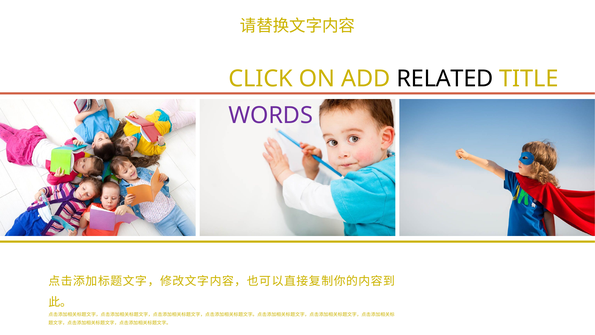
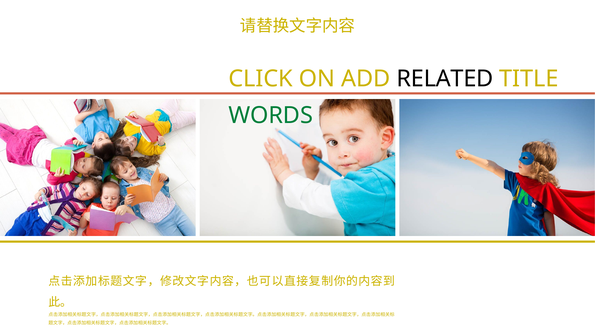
WORDS colour: purple -> green
